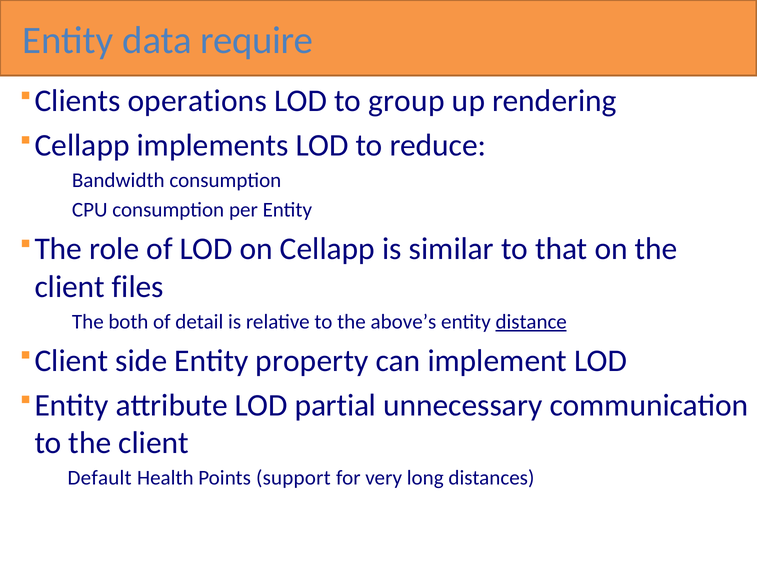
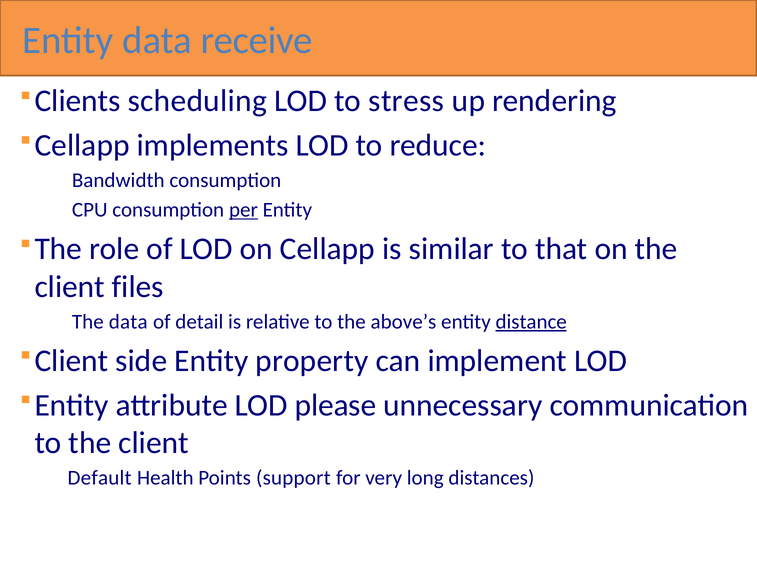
require: require -> receive
operations: operations -> scheduling
group: group -> stress
per underline: none -> present
The both: both -> data
partial: partial -> please
